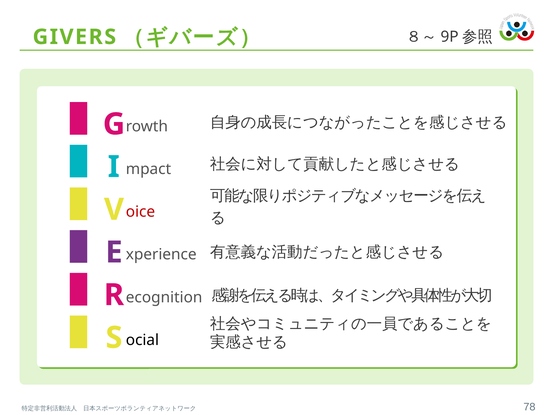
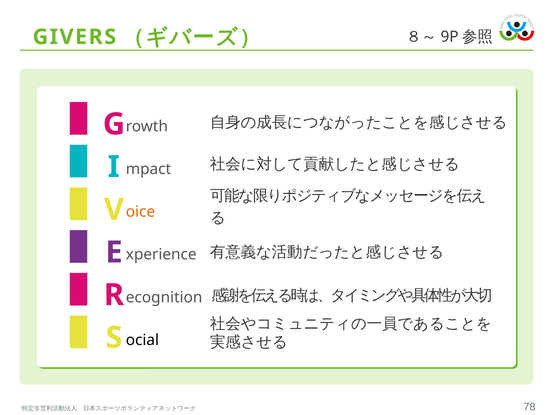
oice colour: red -> orange
